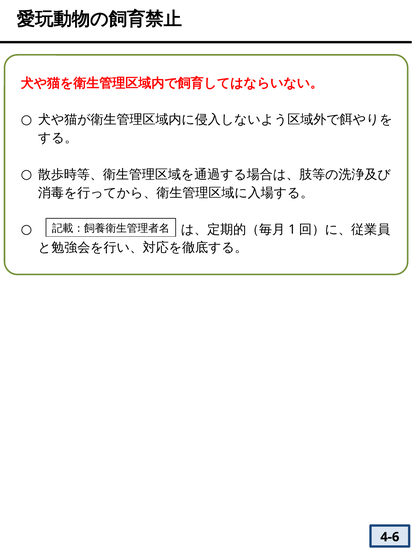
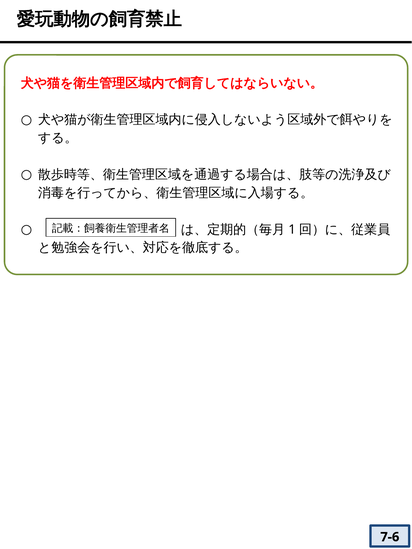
4-6: 4-6 -> 7-6
